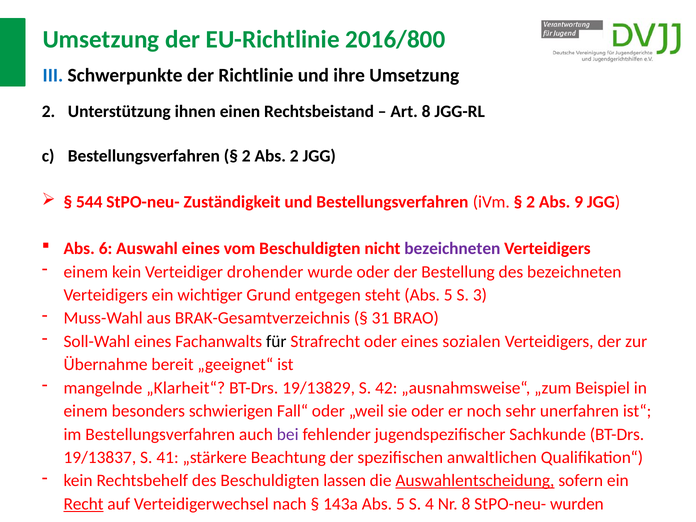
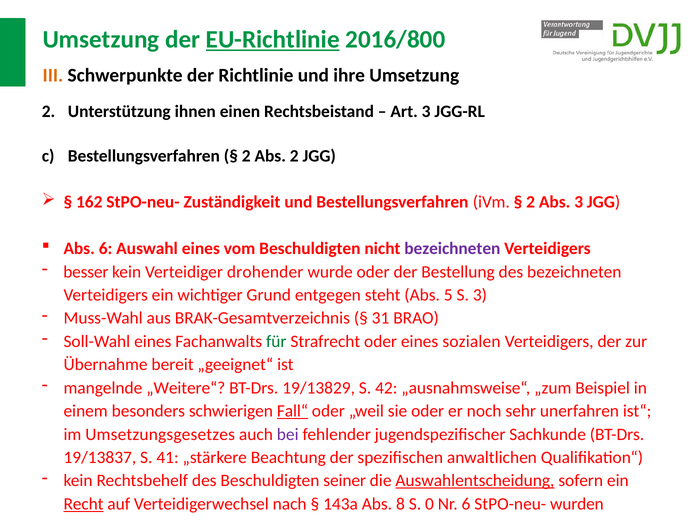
EU-Richtlinie underline: none -> present
III colour: blue -> orange
Art 8: 8 -> 3
544: 544 -> 162
Abs 9: 9 -> 3
einem at (86, 272): einem -> besser
für colour: black -> green
„Klarheit“: „Klarheit“ -> „Weitere“
Fall“ underline: none -> present
im Bestellungsverfahren: Bestellungsverfahren -> Umsetzungsgesetzes
lassen: lassen -> seiner
143a Abs 5: 5 -> 8
4: 4 -> 0
Nr 8: 8 -> 6
